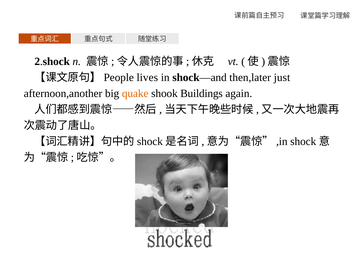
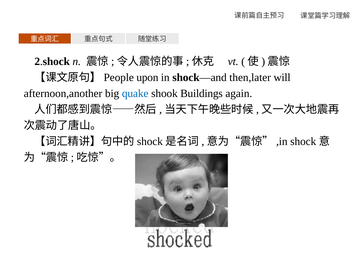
lives: lives -> upon
just: just -> will
quake colour: orange -> blue
